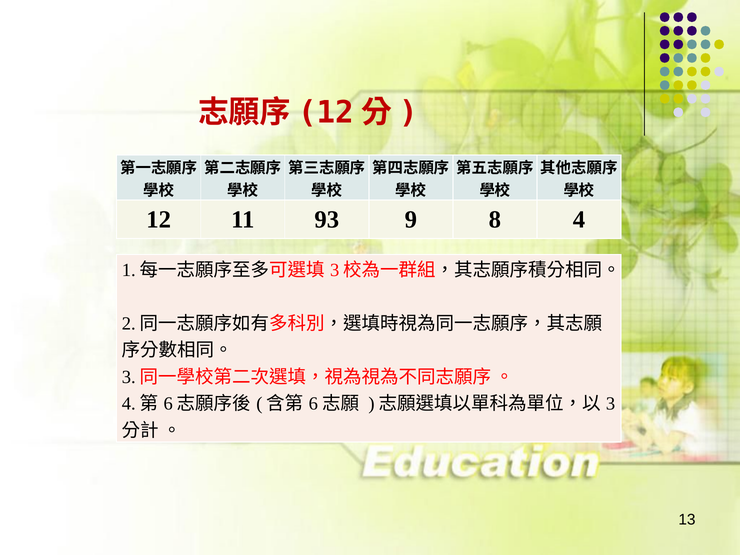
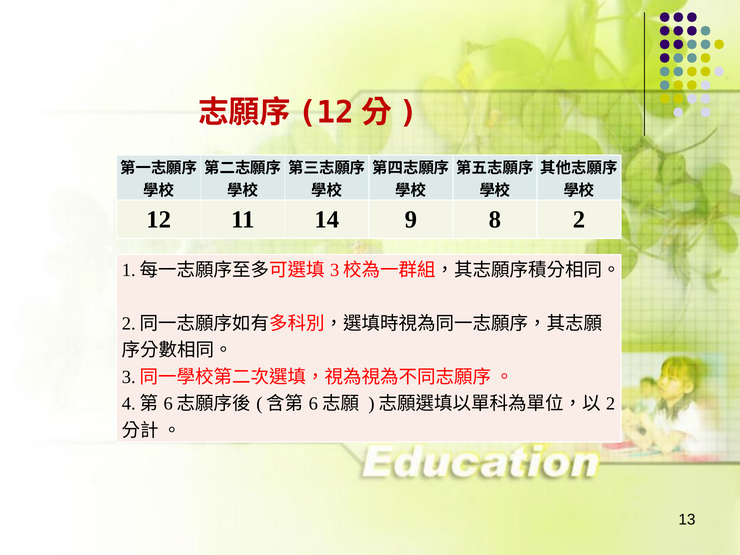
93: 93 -> 14
8 4: 4 -> 2
3 at (611, 404): 3 -> 2
